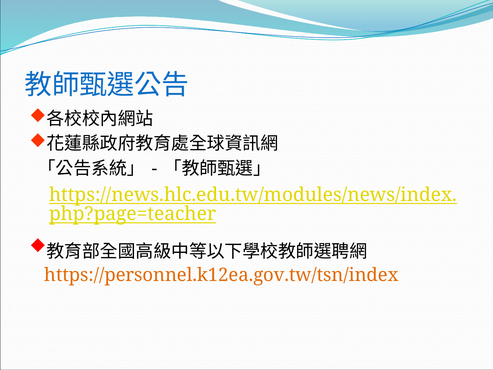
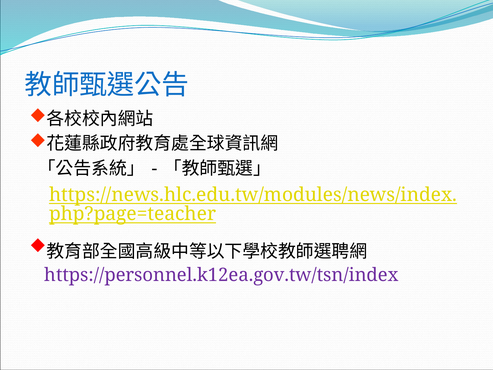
https://personnel.k12ea.gov.tw/tsn/index colour: orange -> purple
